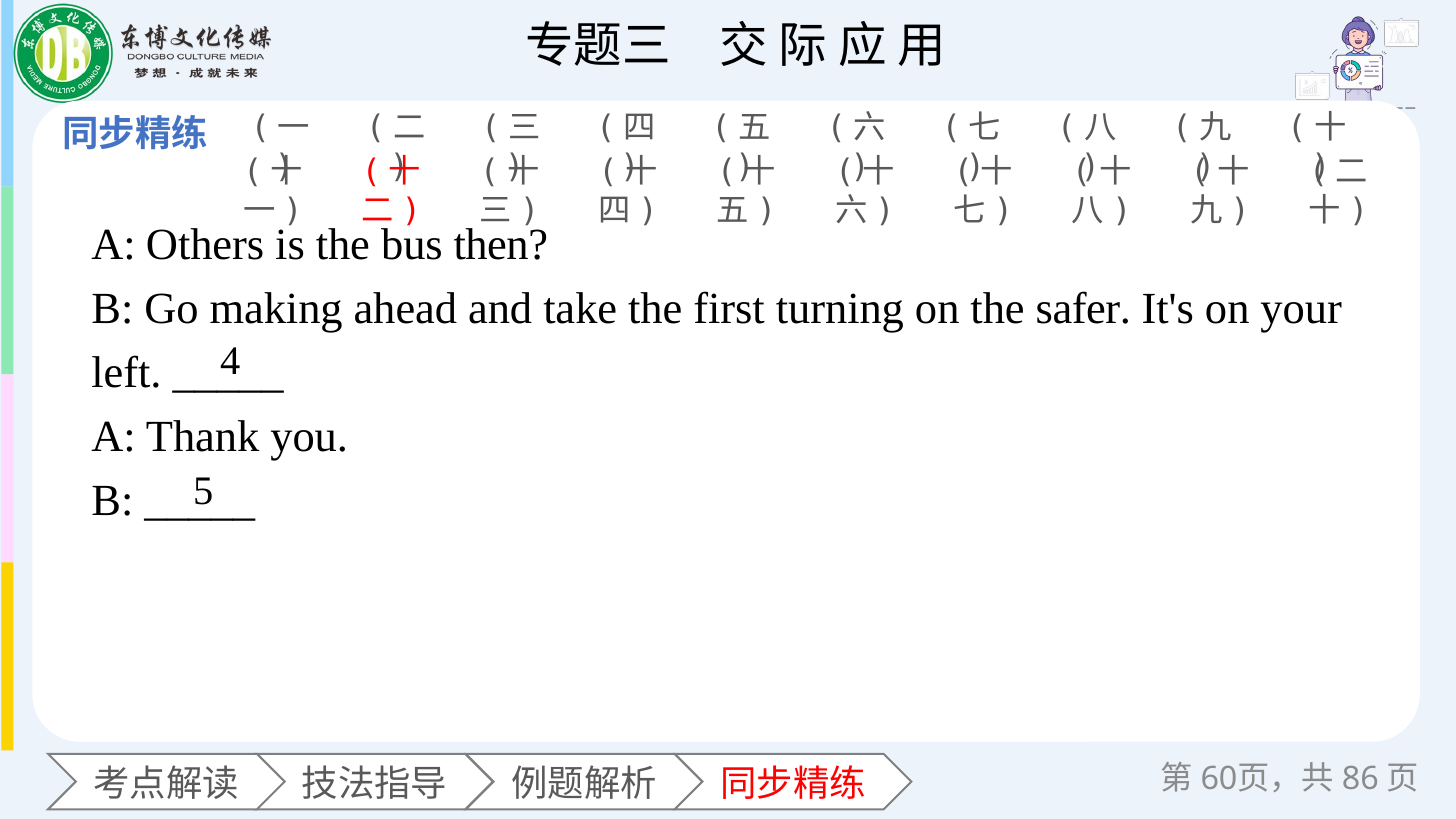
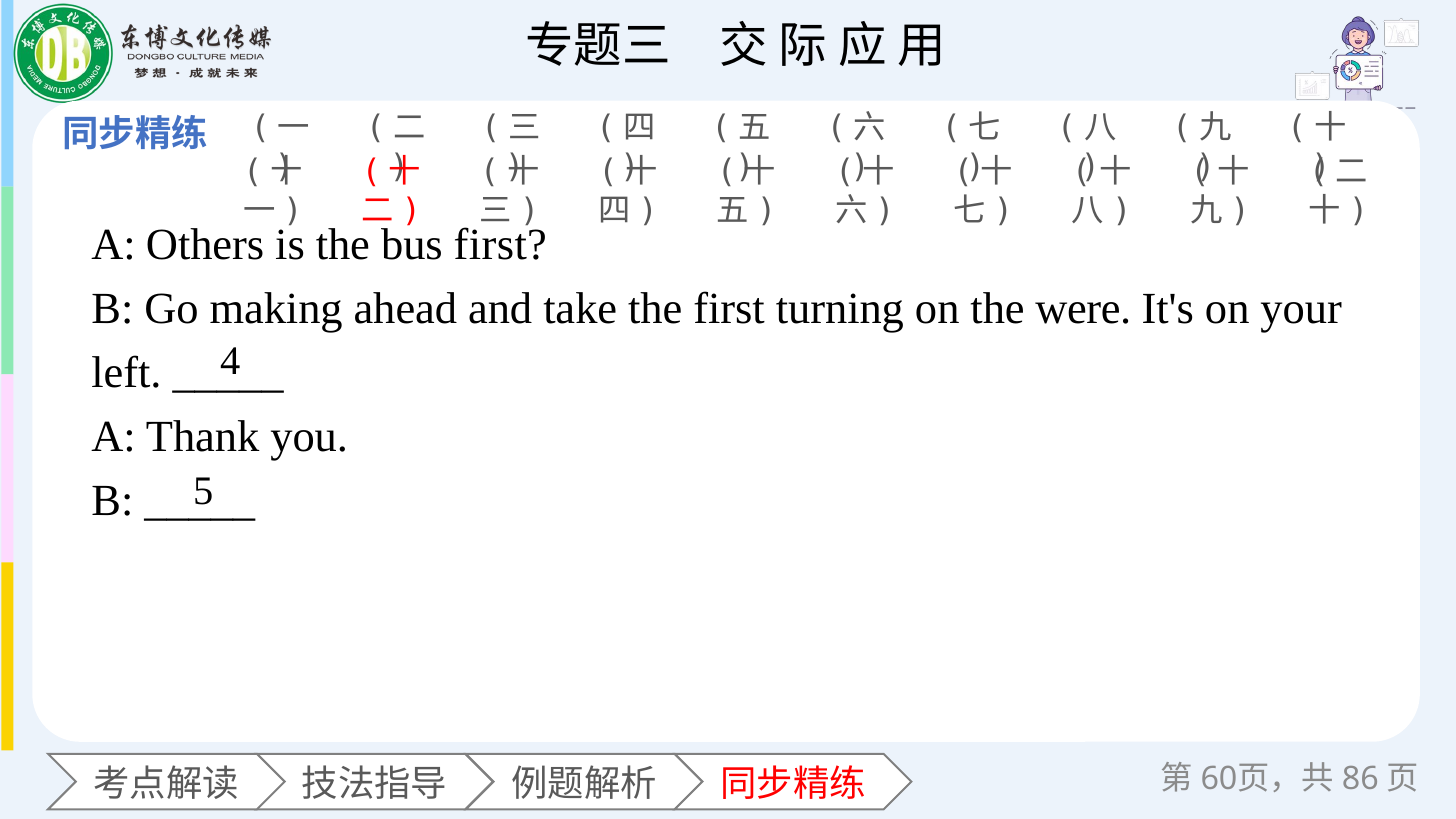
bus then: then -> first
safer: safer -> were
